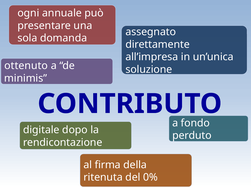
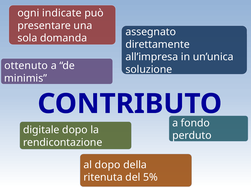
annuale: annuale -> indicate
al firma: firma -> dopo
0%: 0% -> 5%
